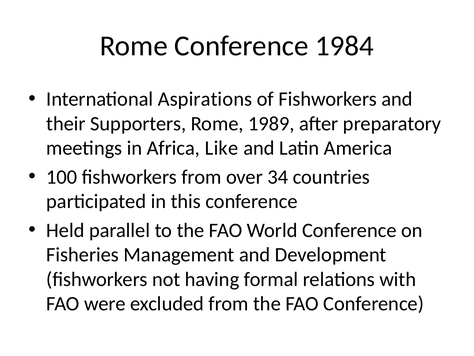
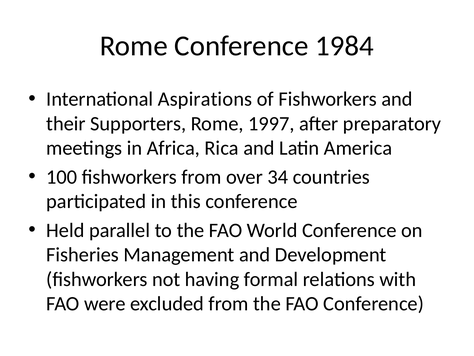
1989: 1989 -> 1997
Like: Like -> Rica
